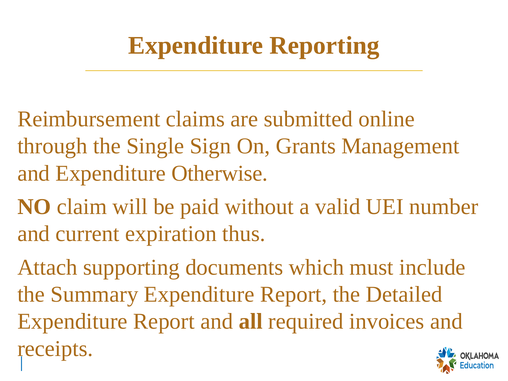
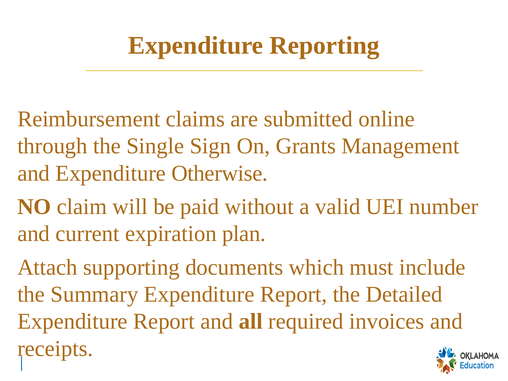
thus: thus -> plan
